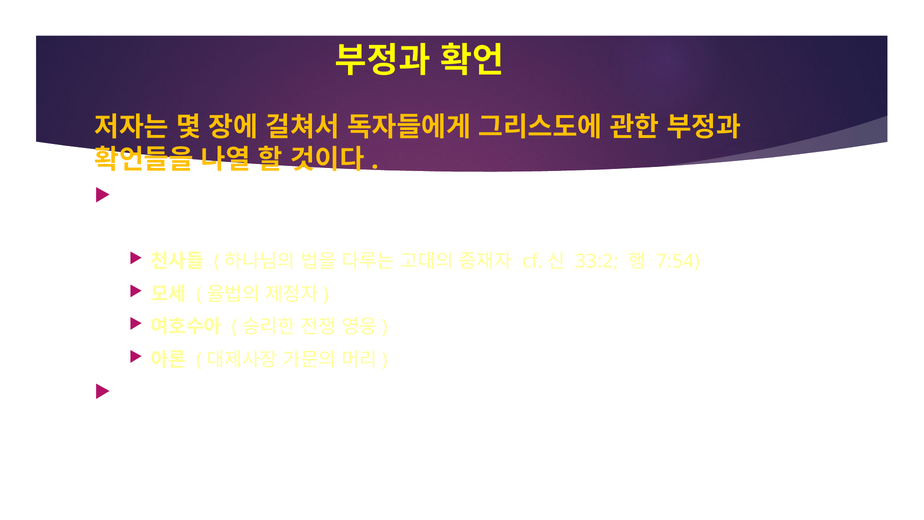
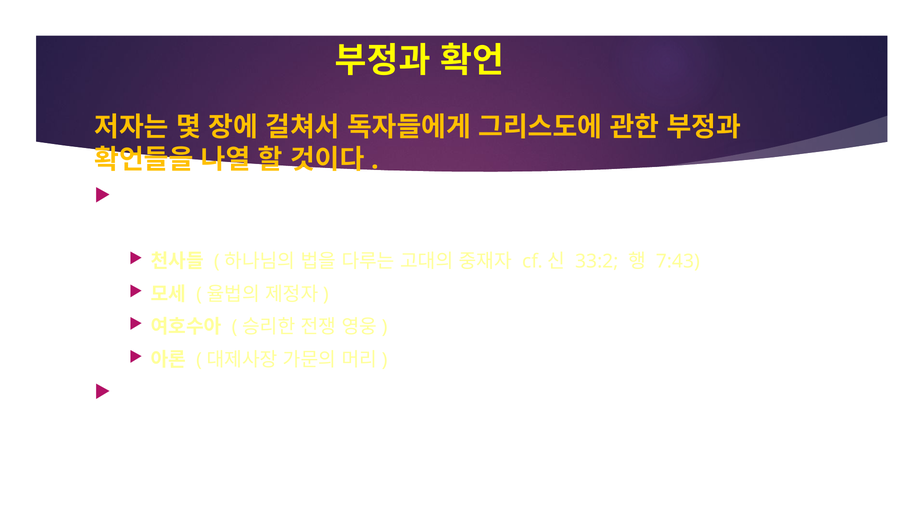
7:54: 7:54 -> 7:43
